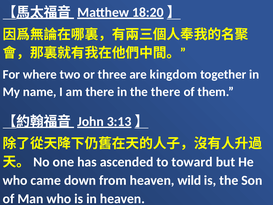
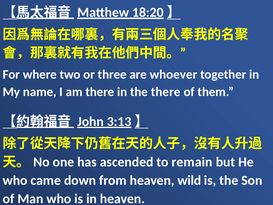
kingdom: kingdom -> whoever
toward: toward -> remain
